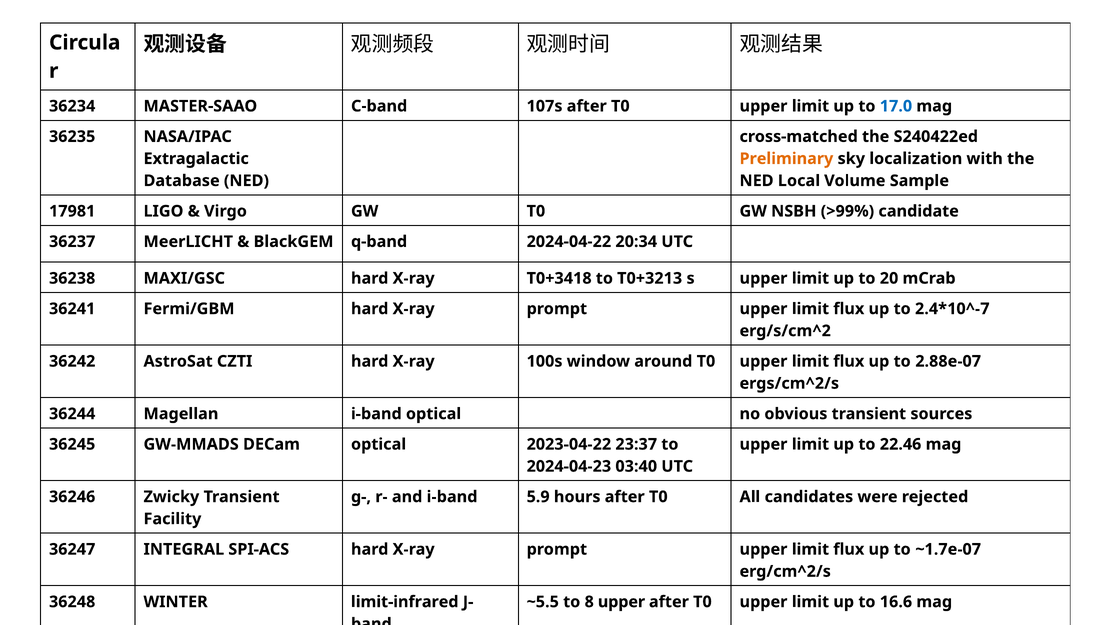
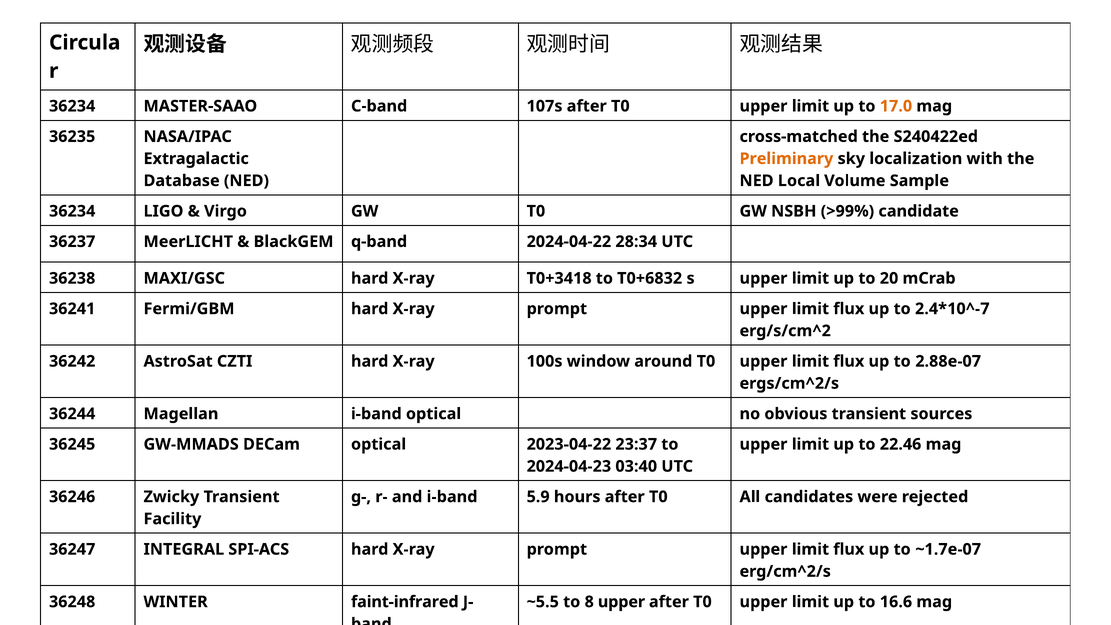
17.0 colour: blue -> orange
17981 at (72, 211): 17981 -> 36234
20:34: 20:34 -> 28:34
T0+3213: T0+3213 -> T0+6832
limit-infrared: limit-infrared -> faint-infrared
